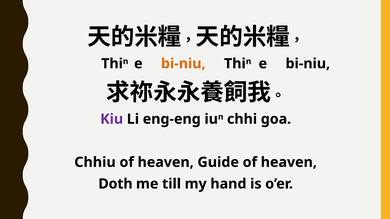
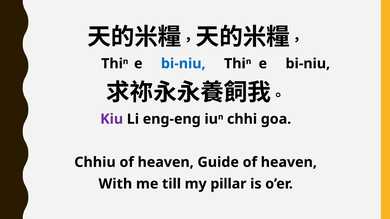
bi-niu at (183, 64) colour: orange -> blue
Doth: Doth -> With
hand: hand -> pillar
